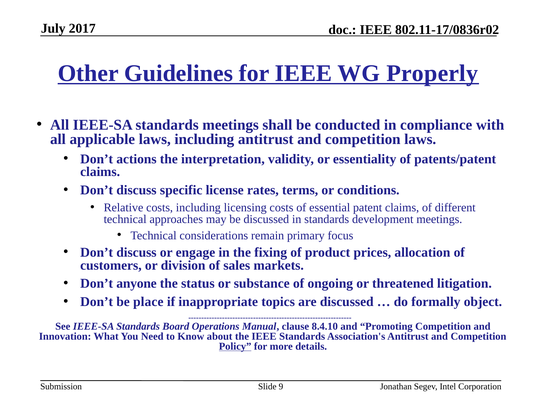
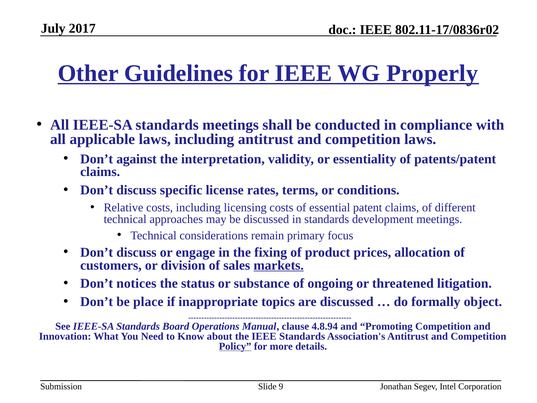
actions: actions -> against
markets underline: none -> present
anyone: anyone -> notices
8.4.10: 8.4.10 -> 4.8.94
